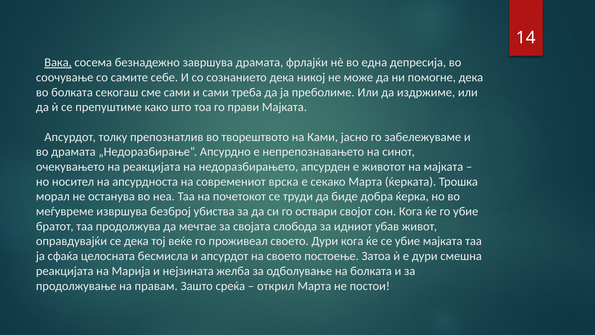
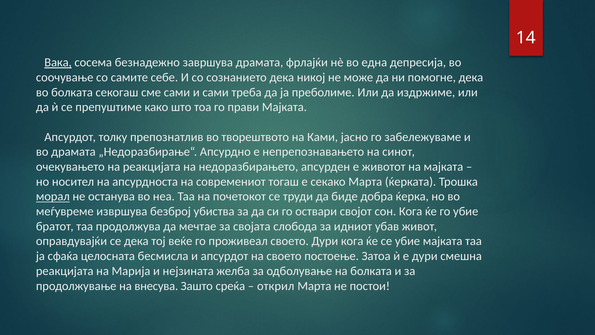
врска: врска -> тогаш
морал underline: none -> present
правам: правам -> внесува
